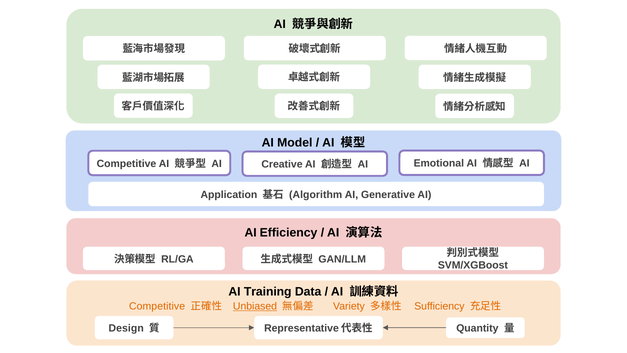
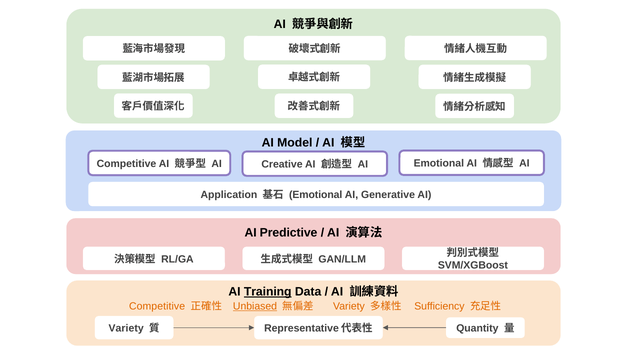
Algorithm at (316, 195): Algorithm -> Emotional
Efficiency: Efficiency -> Predictive
Training underline: none -> present
Design at (126, 328): Design -> Variety
